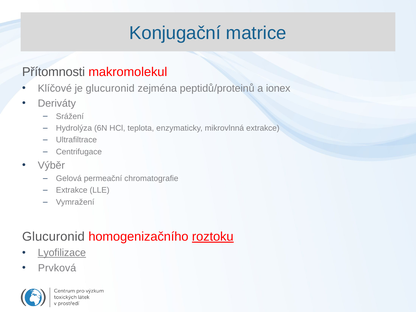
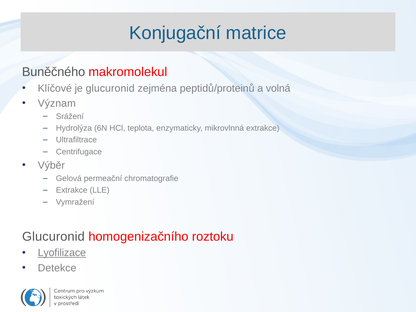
Přítomnosti: Přítomnosti -> Buněčného
ionex: ionex -> volná
Deriváty: Deriváty -> Význam
roztoku underline: present -> none
Prvková: Prvková -> Detekce
